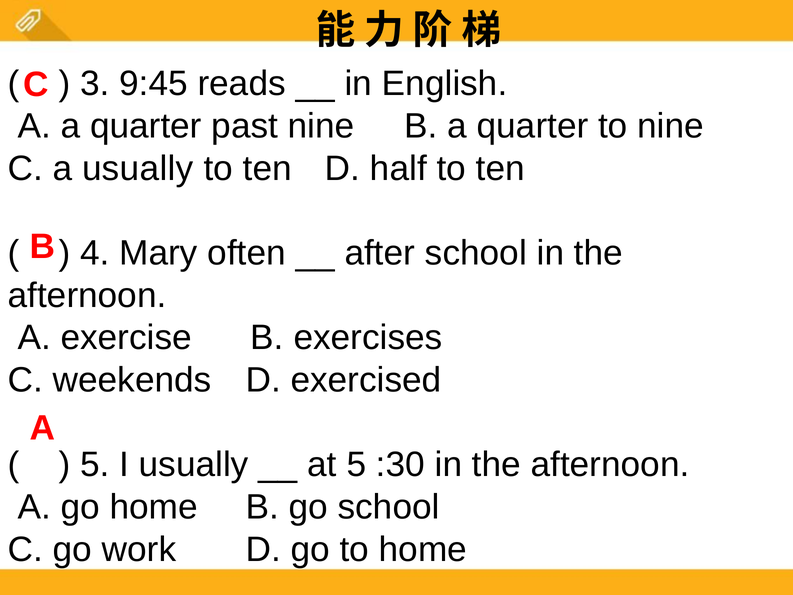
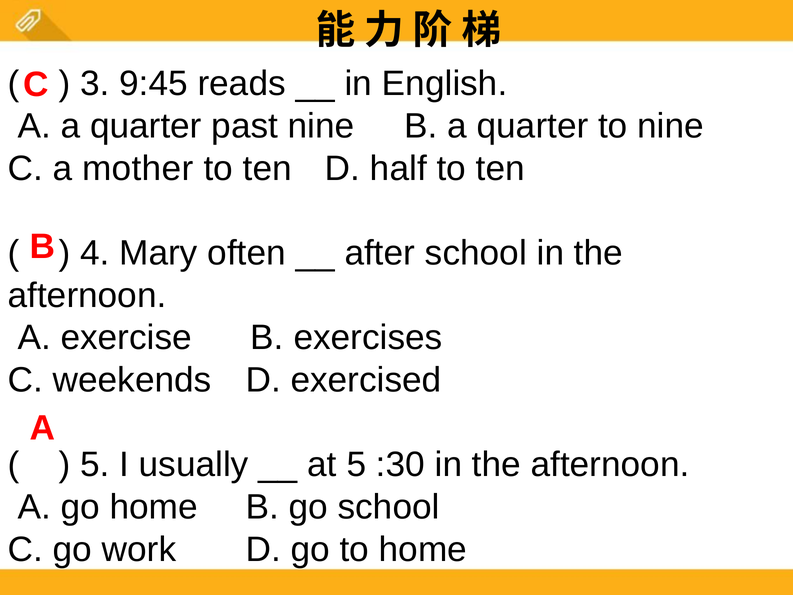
a usually: usually -> mother
